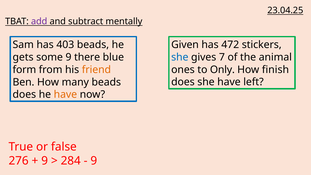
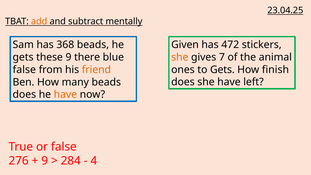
add colour: purple -> orange
403: 403 -> 368
she at (180, 57) colour: blue -> orange
some: some -> these
to Only: Only -> Gets
form at (24, 70): form -> false
9 at (94, 161): 9 -> 4
